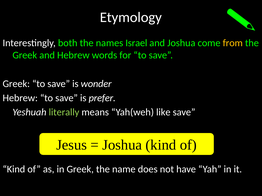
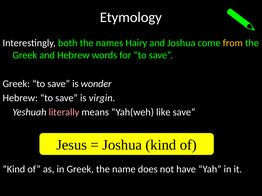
Israel: Israel -> Hairy
prefer: prefer -> virgin
literally colour: light green -> pink
